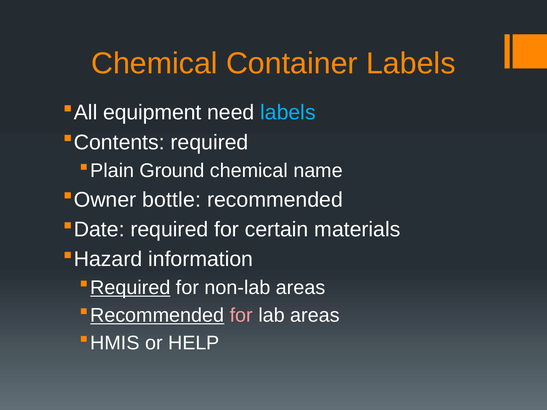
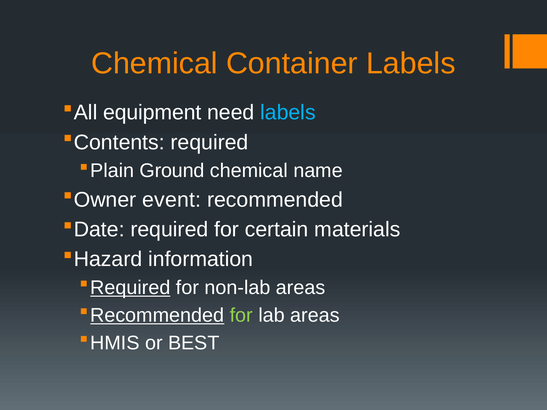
bottle: bottle -> event
for at (241, 316) colour: pink -> light green
HELP: HELP -> BEST
